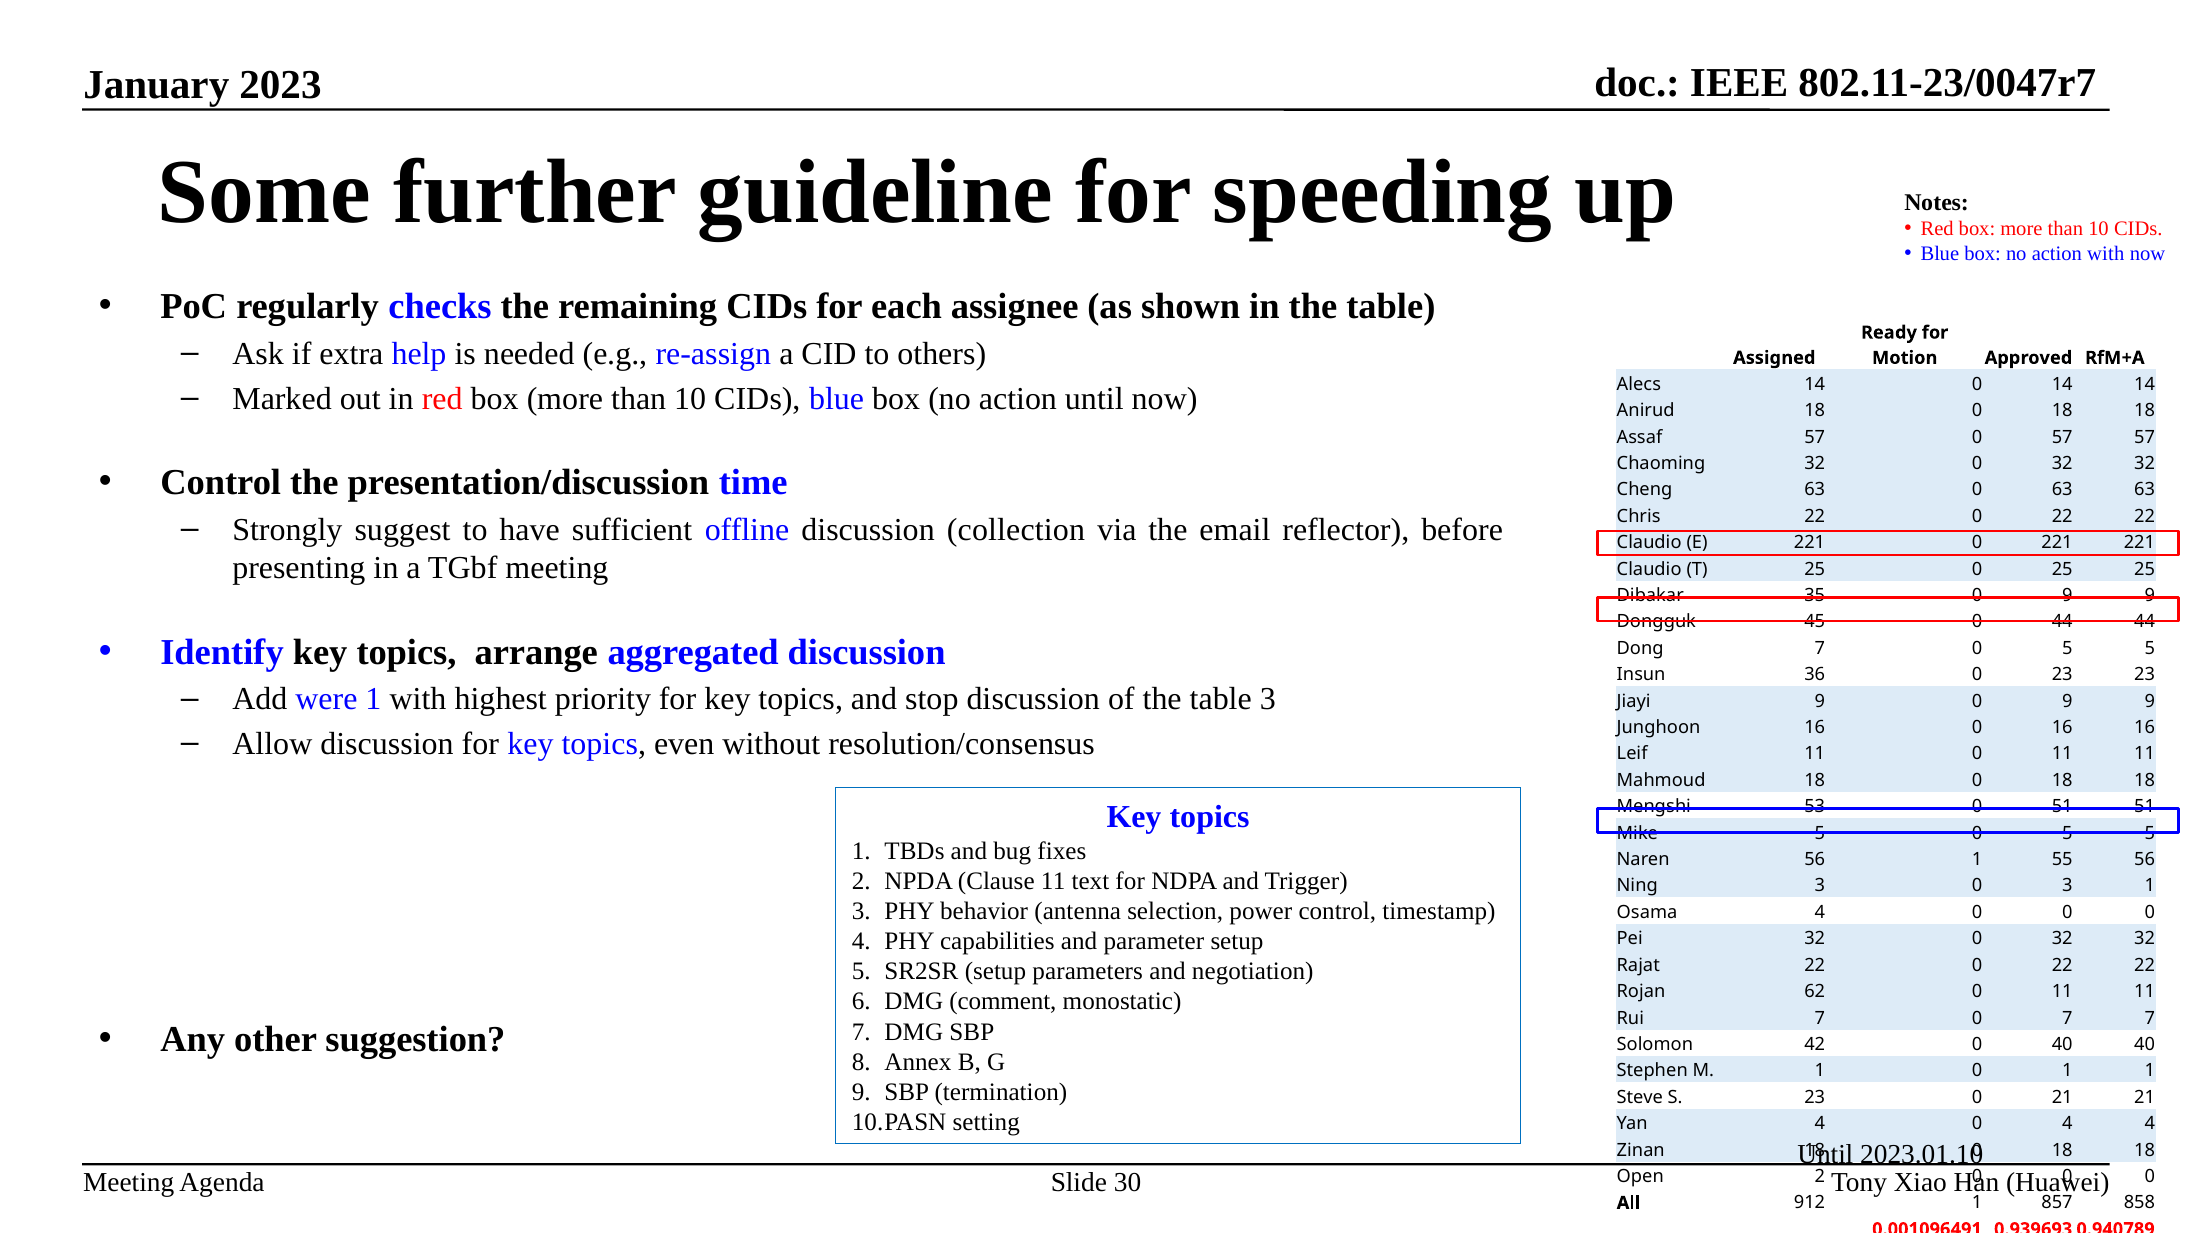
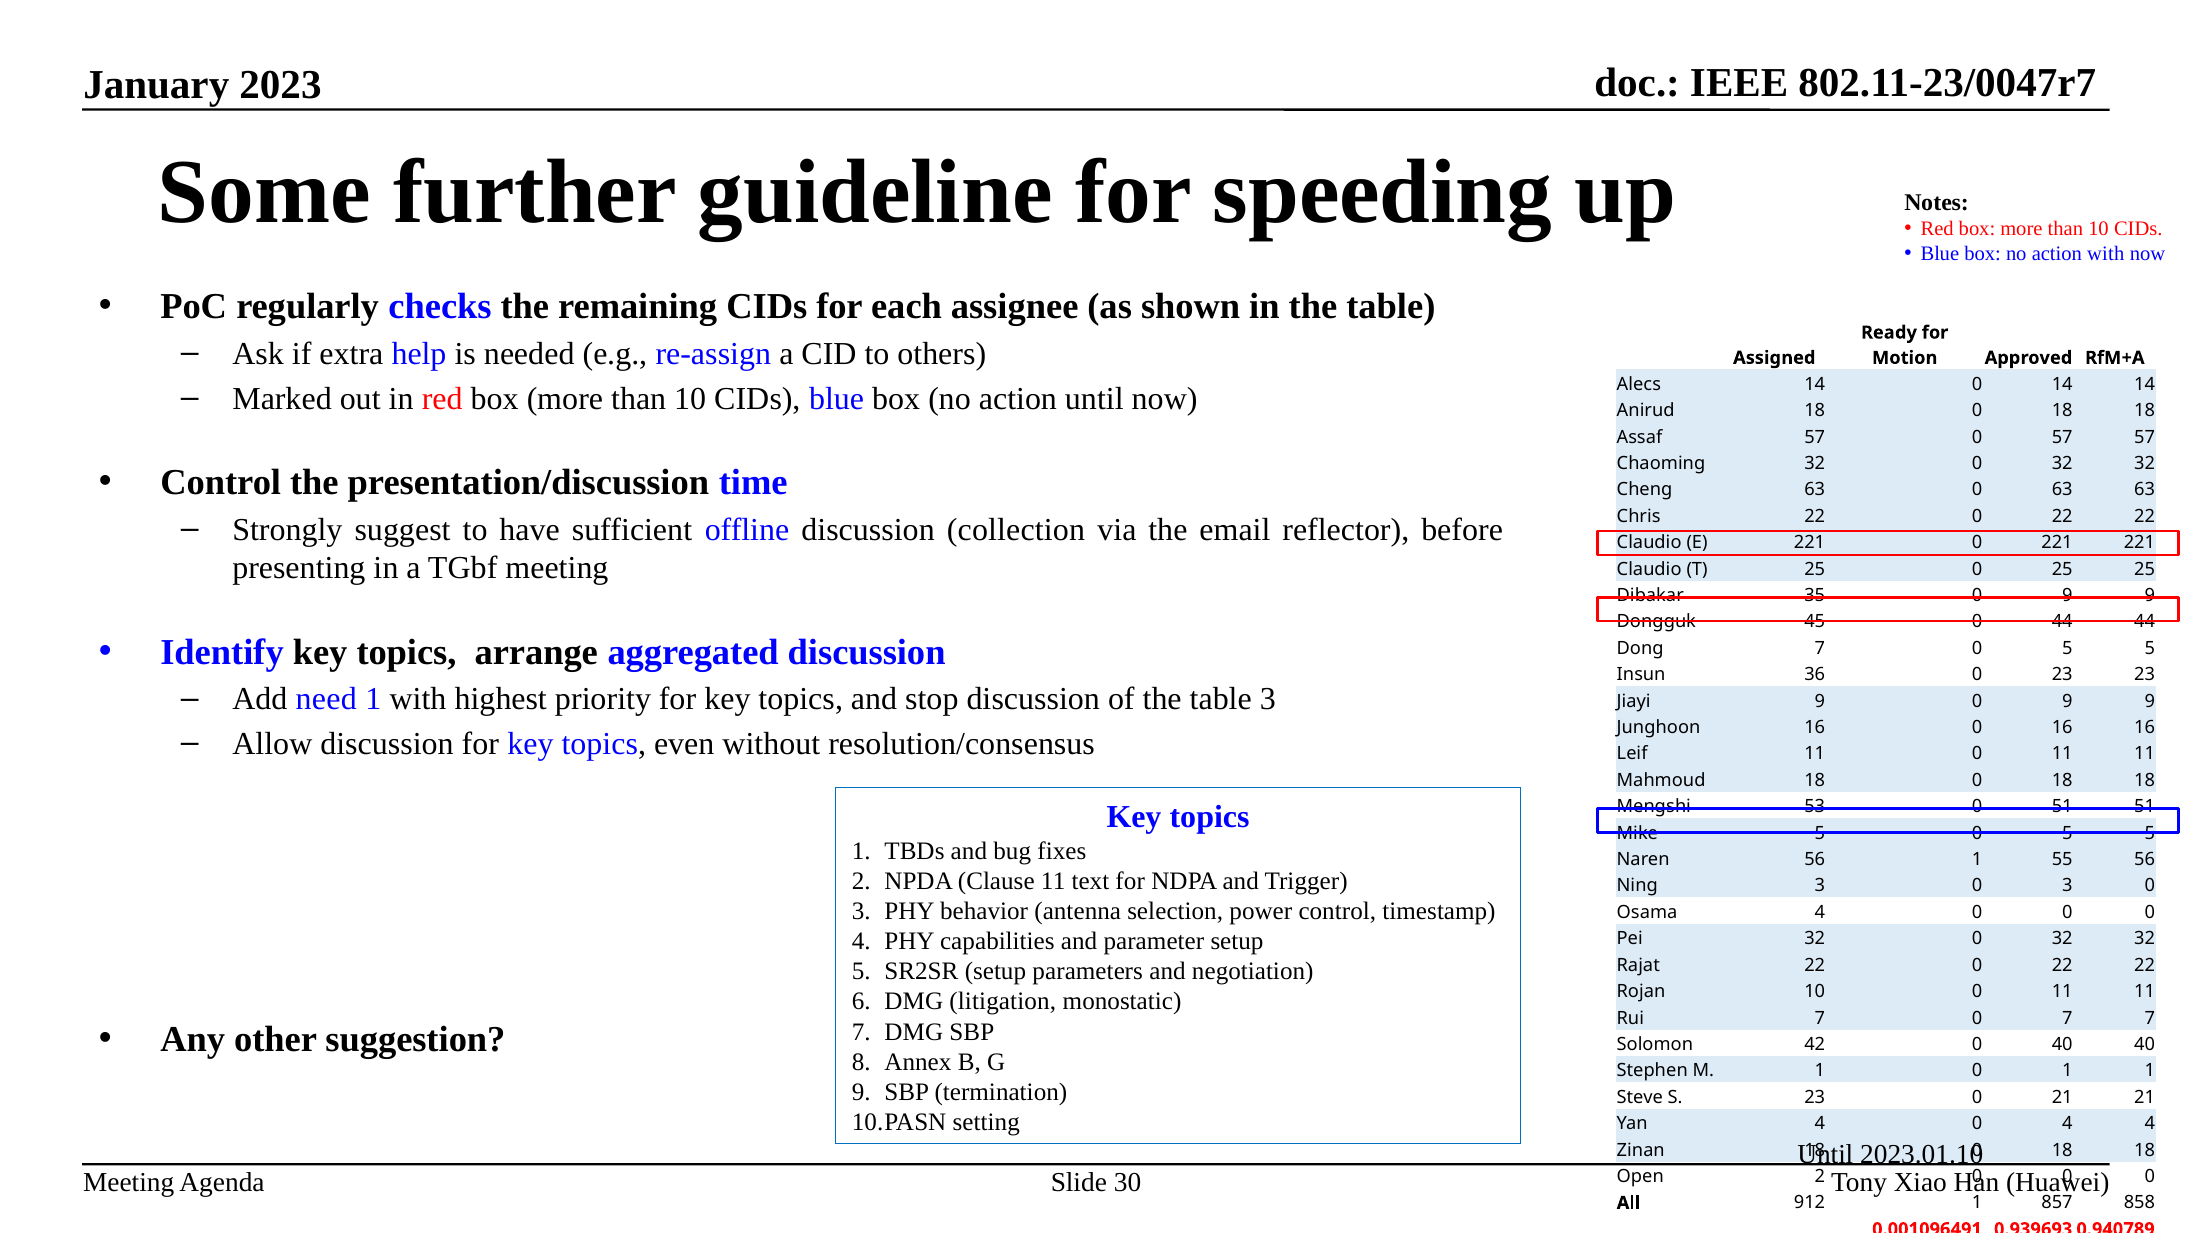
were: were -> need
0 3 1: 1 -> 0
Rojan 62: 62 -> 10
comment: comment -> litigation
